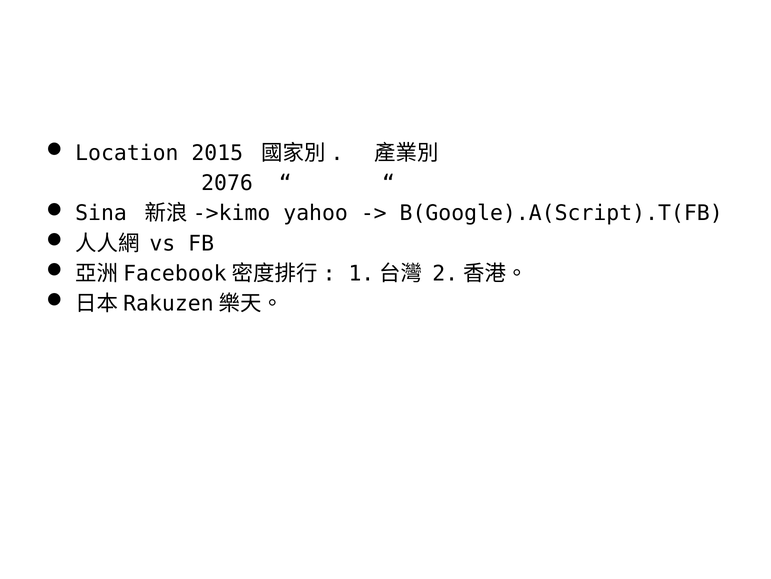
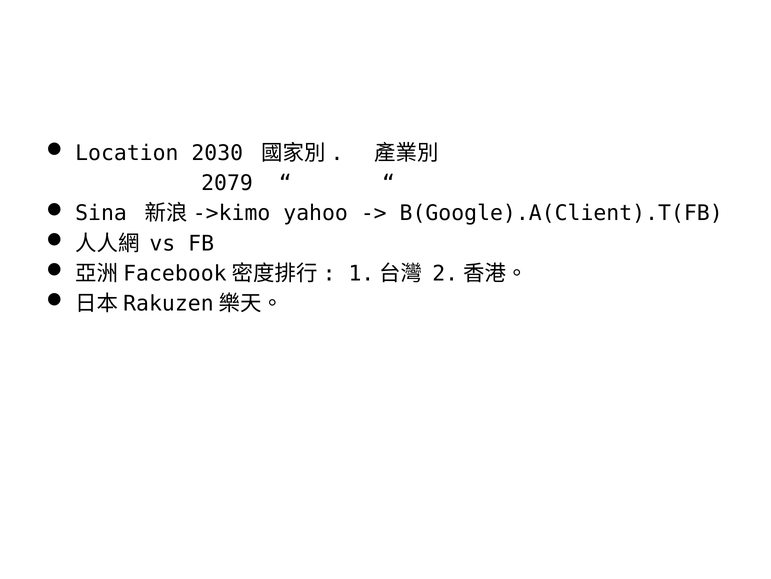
2015: 2015 -> 2030
2076: 2076 -> 2079
B(Google).A(Script).T(FB: B(Google).A(Script).T(FB -> B(Google).A(Client).T(FB
